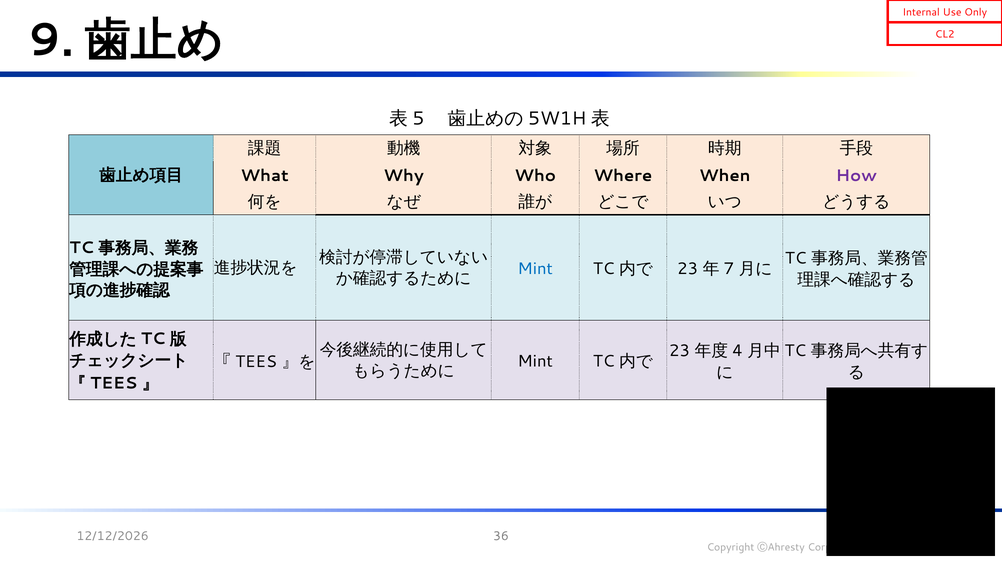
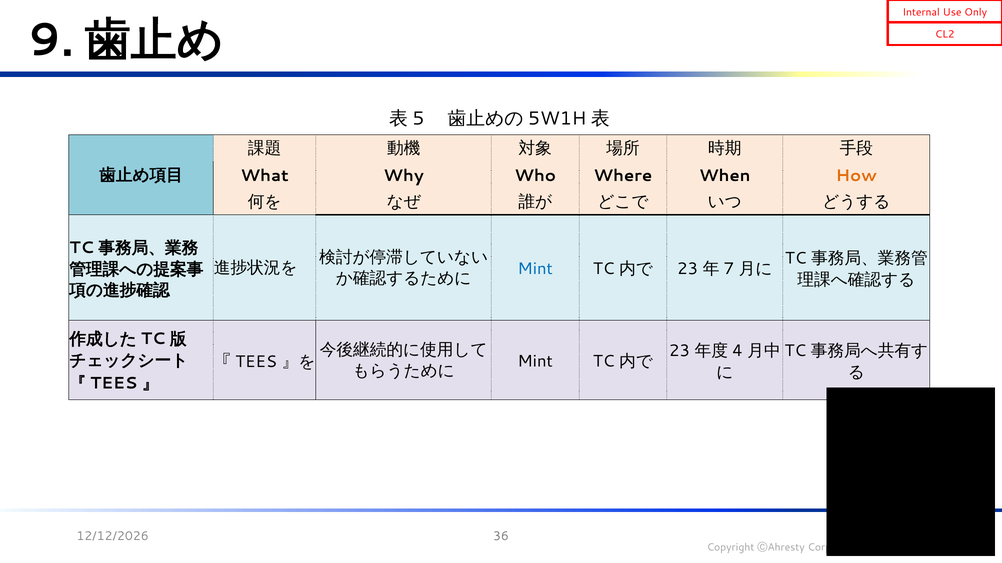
How colour: purple -> orange
